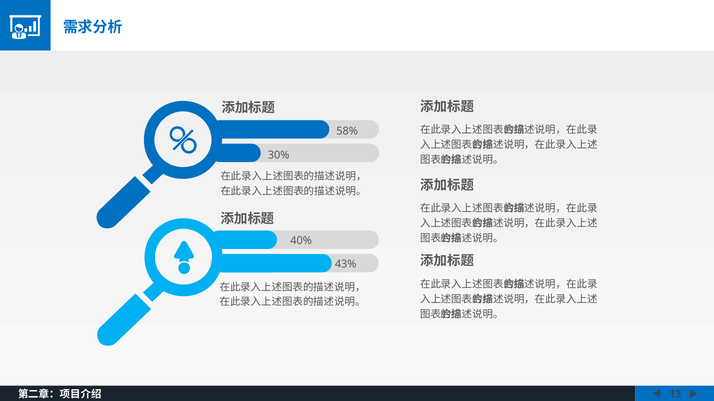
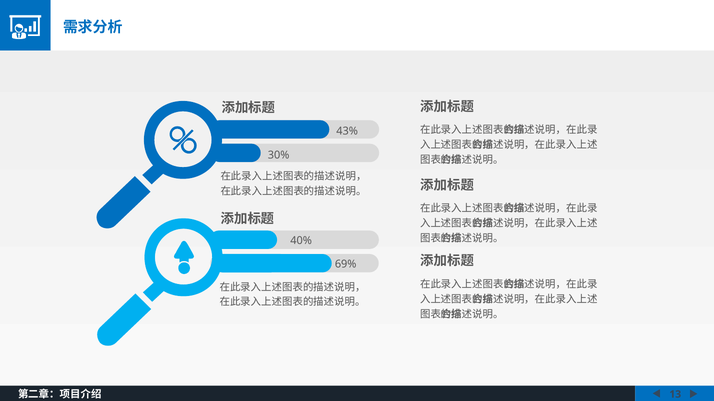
58%: 58% -> 43%
43%: 43% -> 69%
